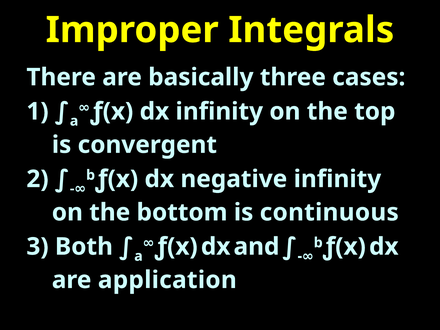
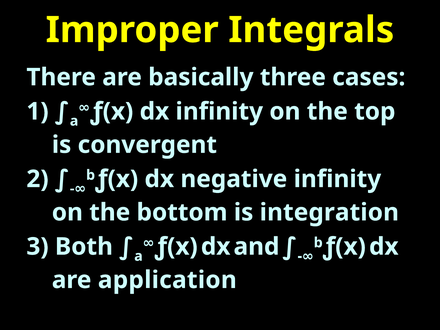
continuous: continuous -> integration
